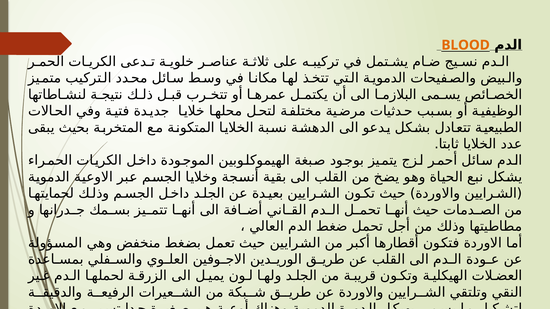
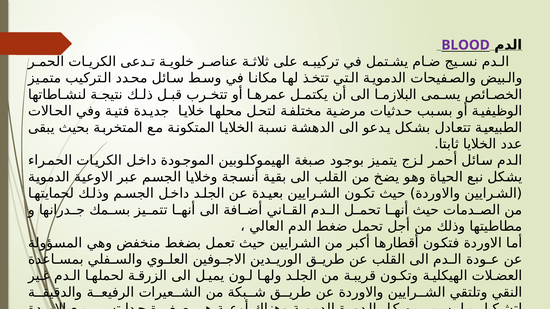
BLOOD colour: orange -> purple
